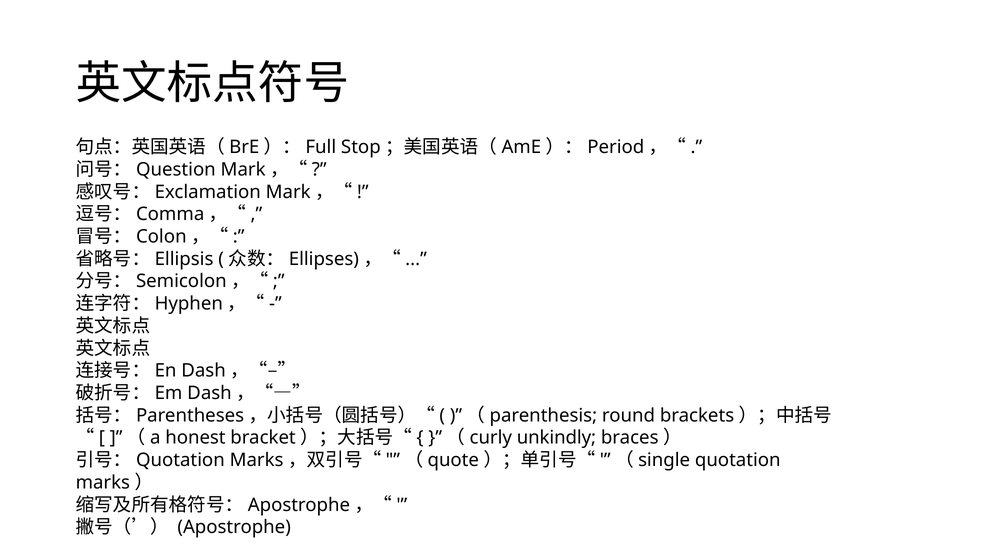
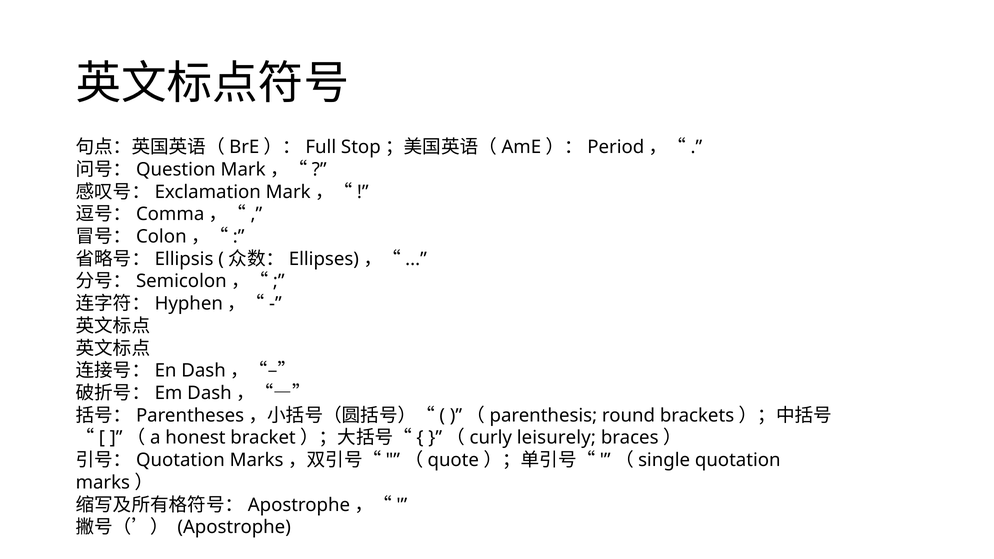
unkindly: unkindly -> leisurely
